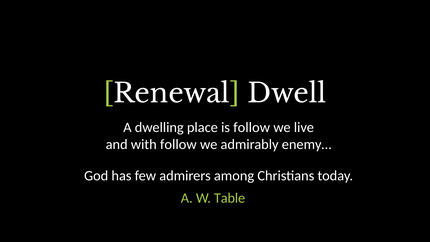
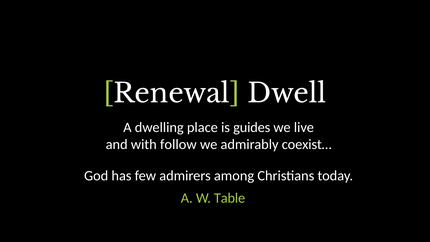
is follow: follow -> guides
enemy…: enemy… -> coexist…
